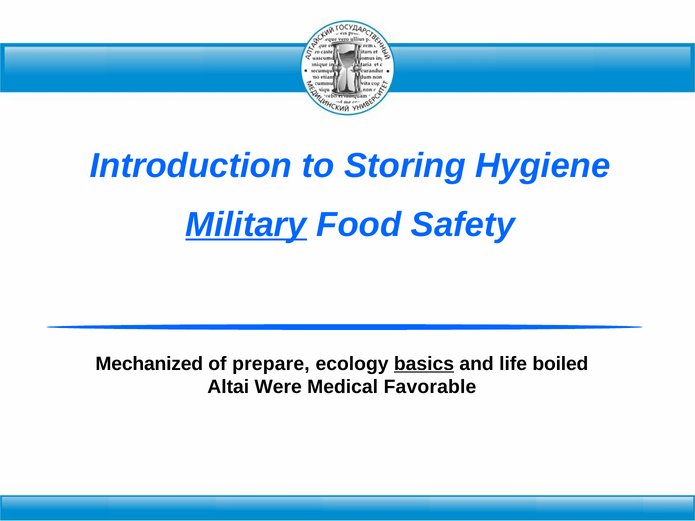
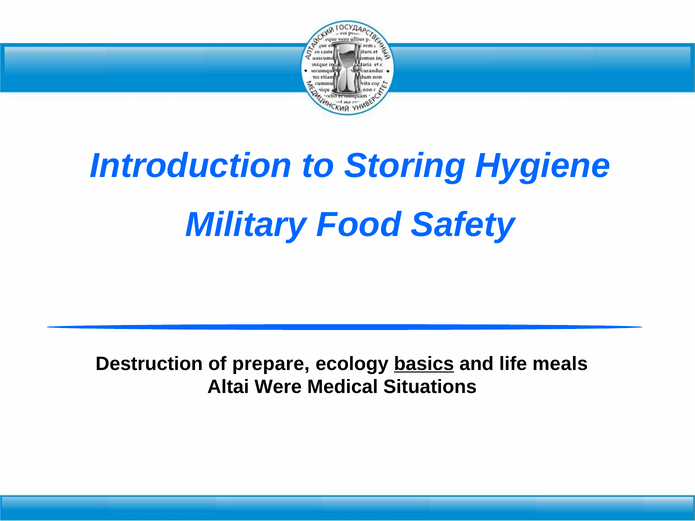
Military underline: present -> none
Mechanized: Mechanized -> Destruction
boiled: boiled -> meals
Favorable: Favorable -> Situations
